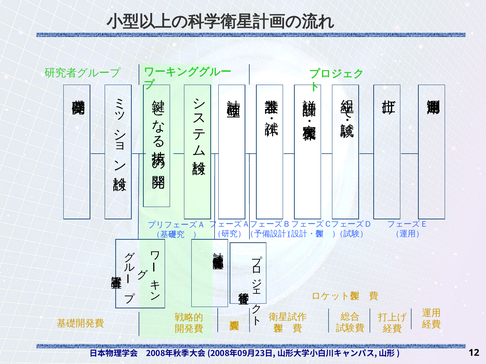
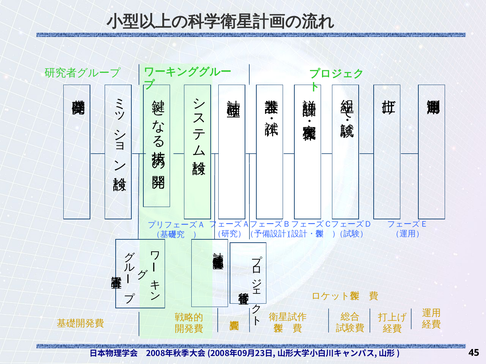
12: 12 -> 45
